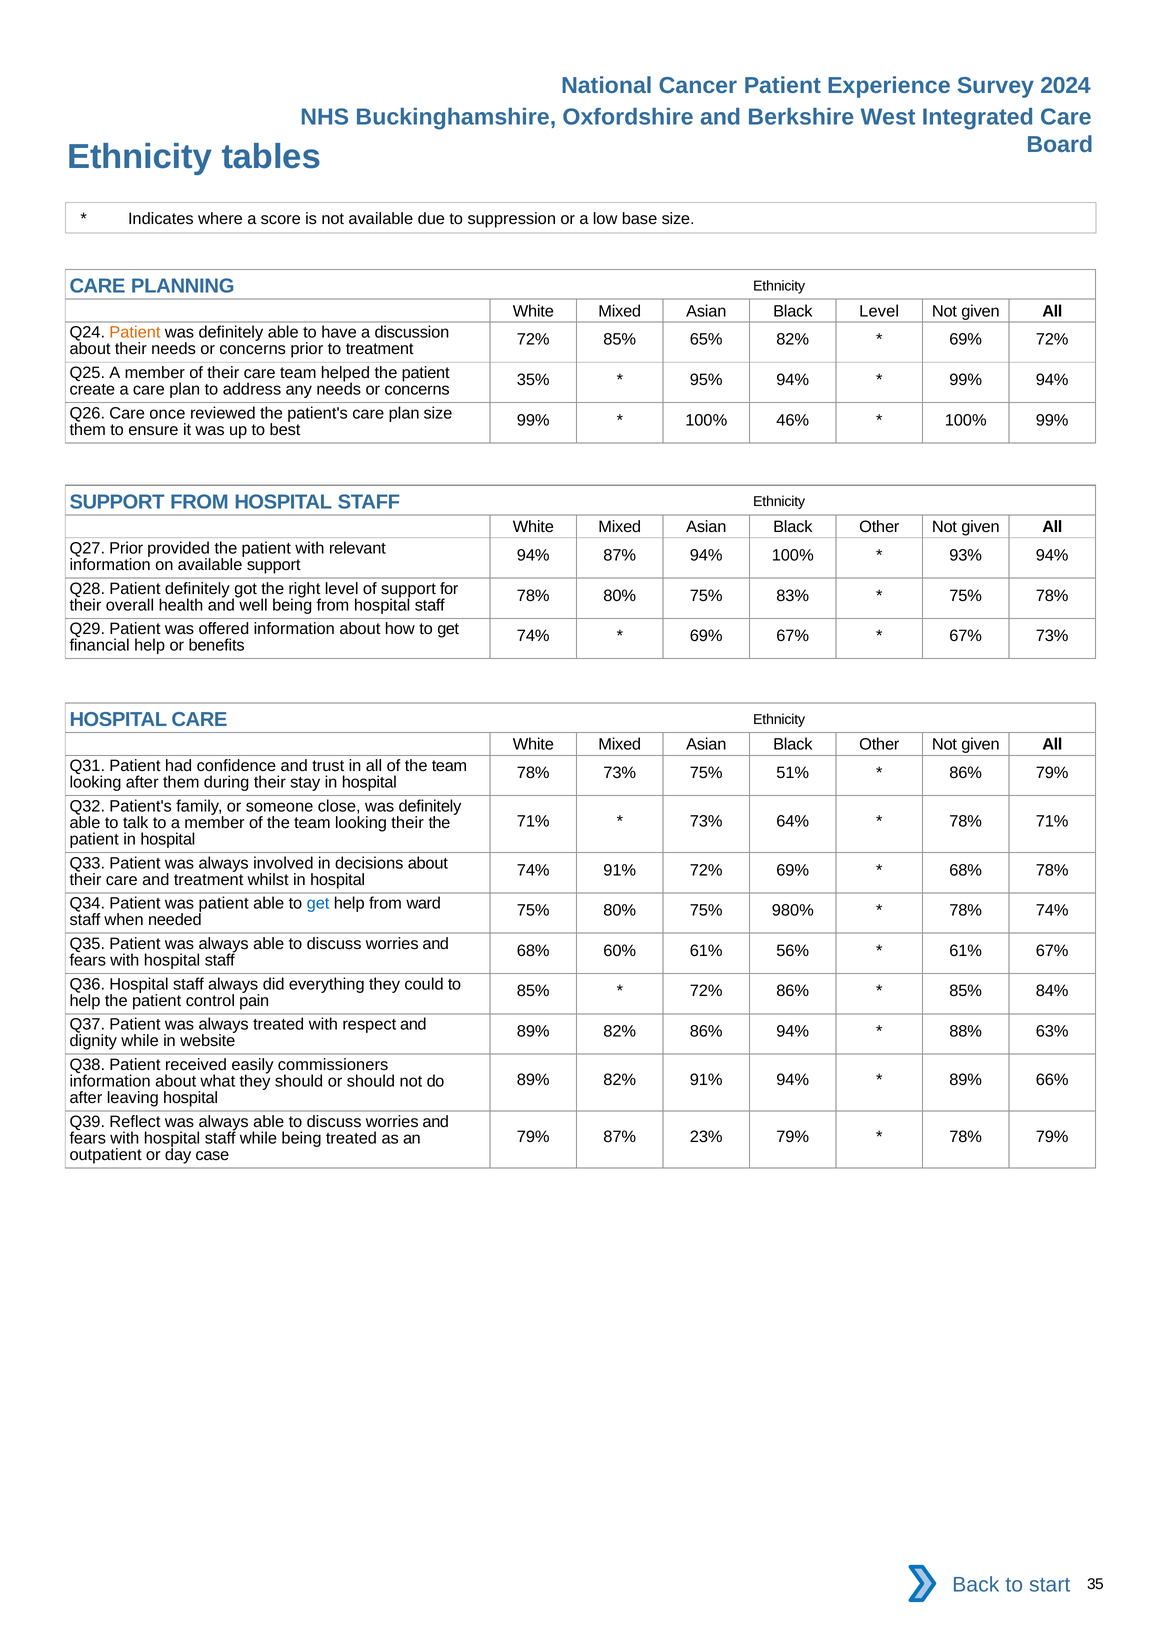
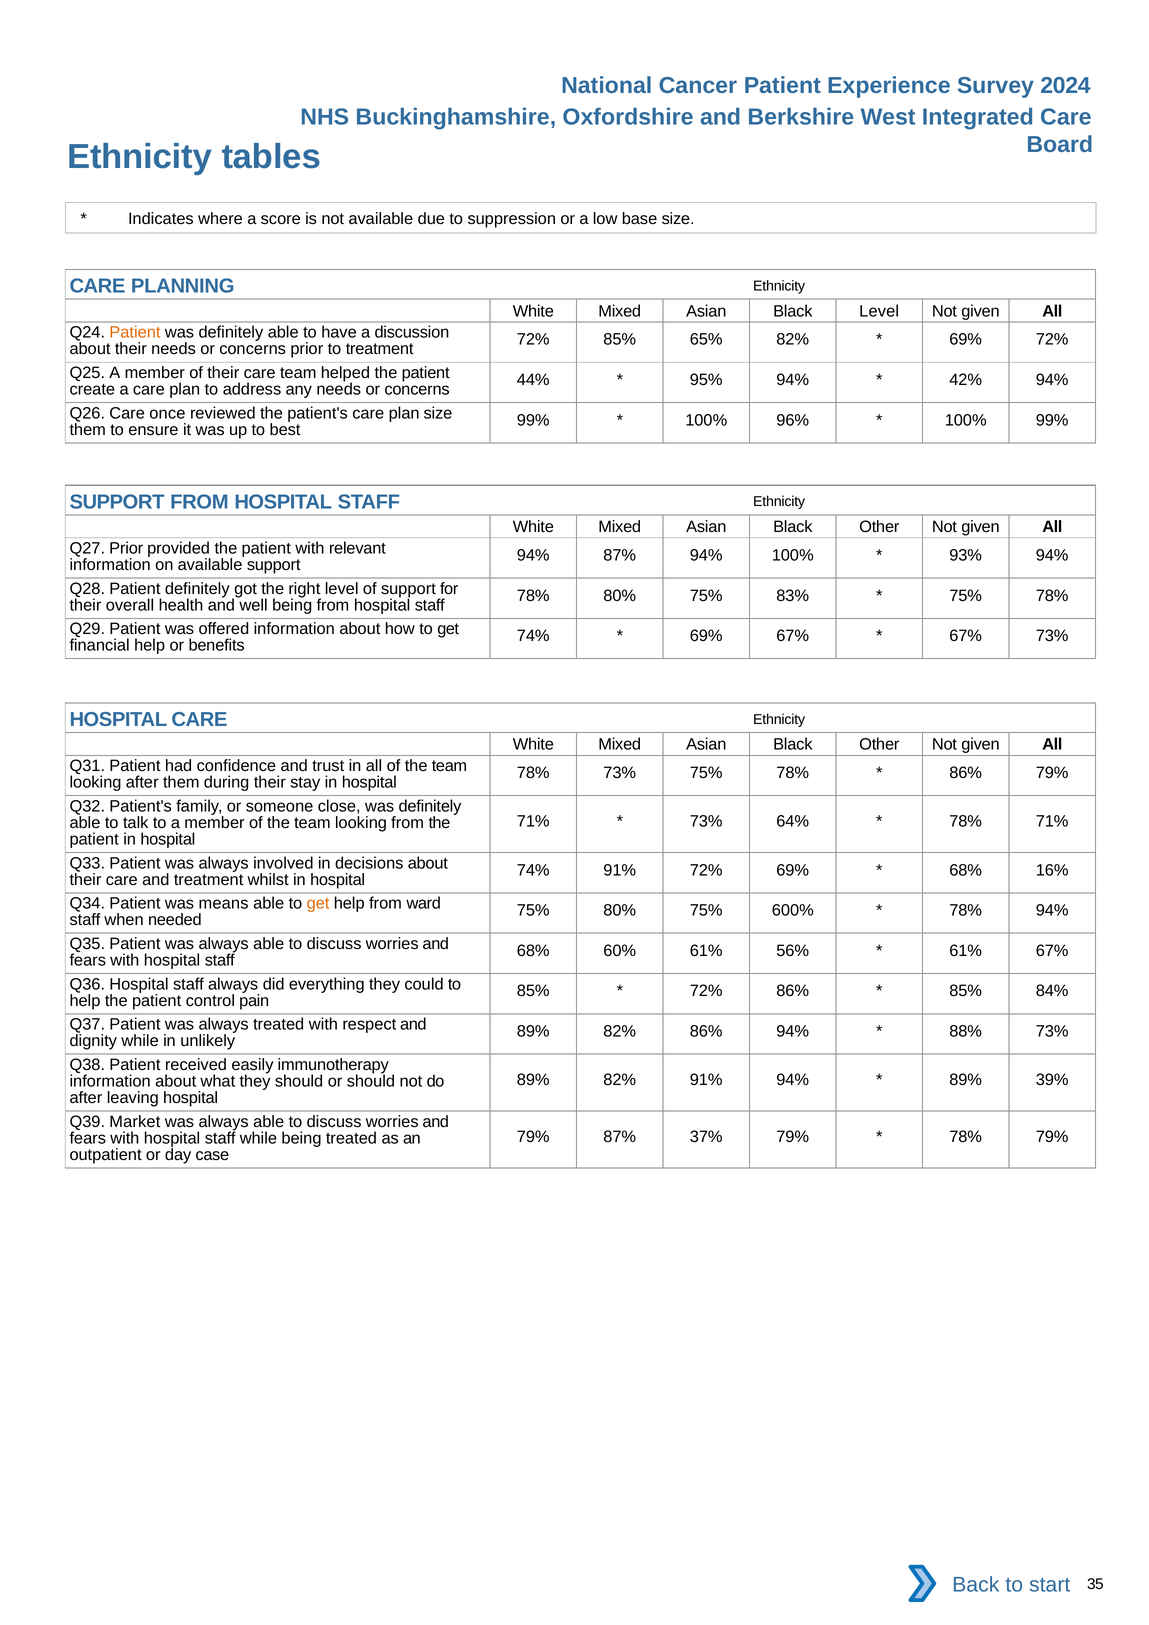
35%: 35% -> 44%
99% at (966, 380): 99% -> 42%
46%: 46% -> 96%
73% 75% 51%: 51% -> 78%
looking their: their -> from
68% 78%: 78% -> 16%
was patient: patient -> means
get at (318, 904) colour: blue -> orange
980%: 980% -> 600%
78% 74%: 74% -> 94%
88% 63%: 63% -> 73%
website: website -> unlikely
commissioners: commissioners -> immunotherapy
66%: 66% -> 39%
Reflect: Reflect -> Market
23%: 23% -> 37%
